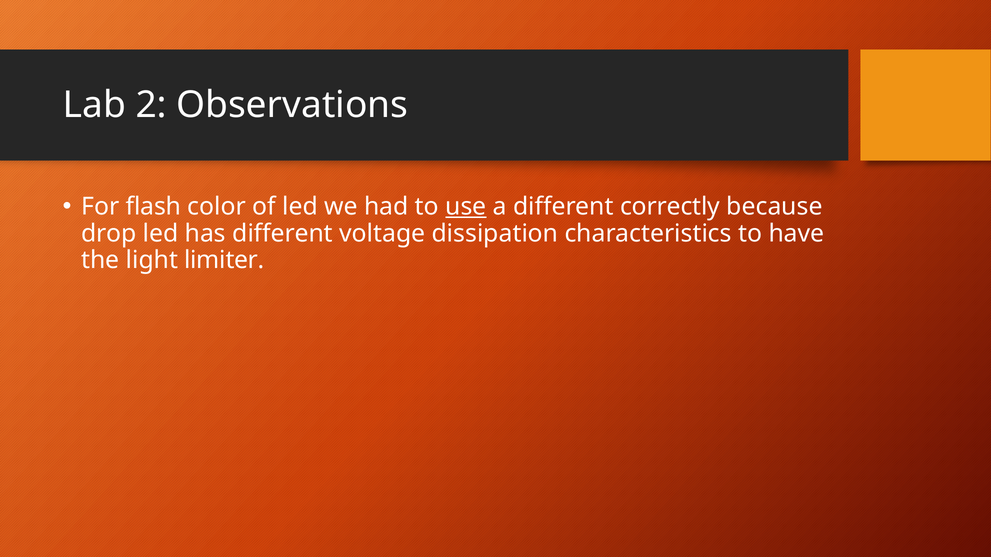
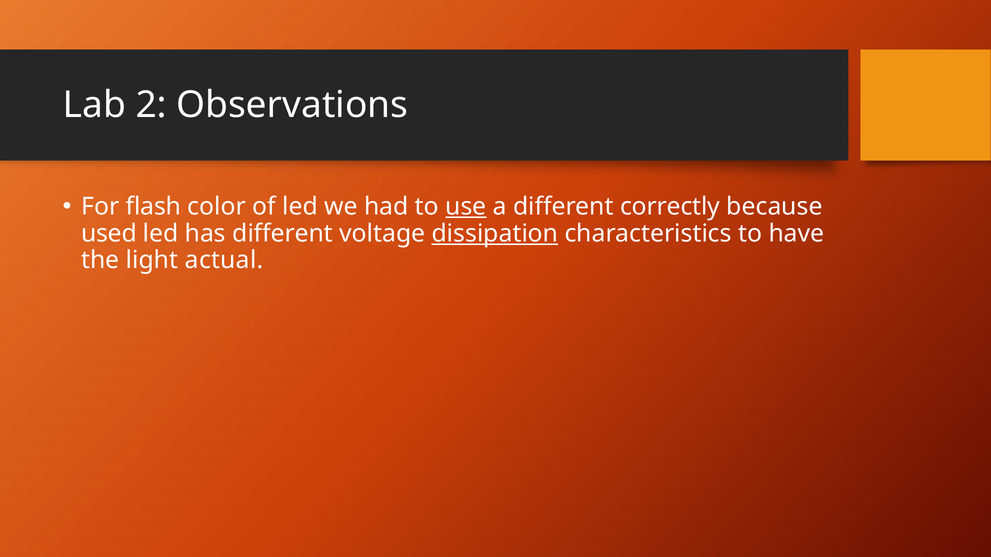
drop: drop -> used
dissipation underline: none -> present
limiter: limiter -> actual
